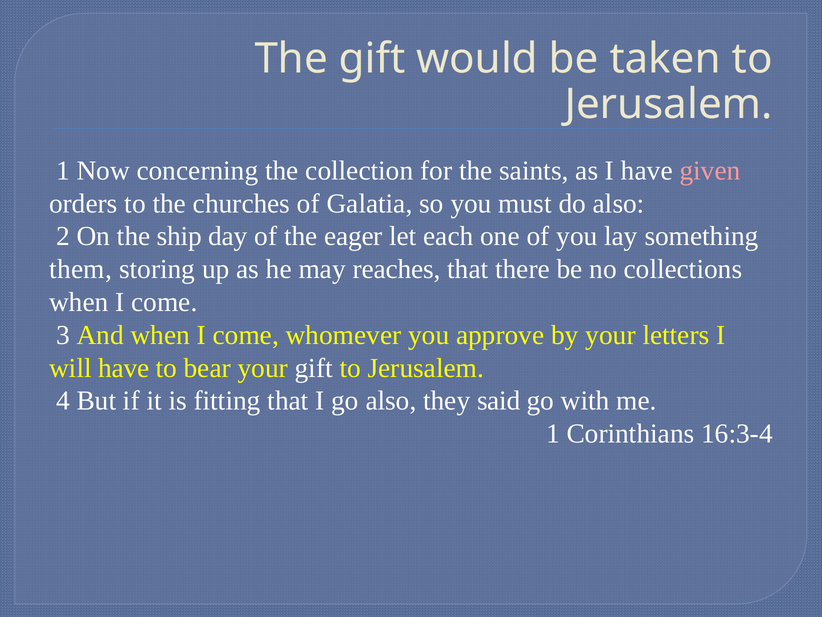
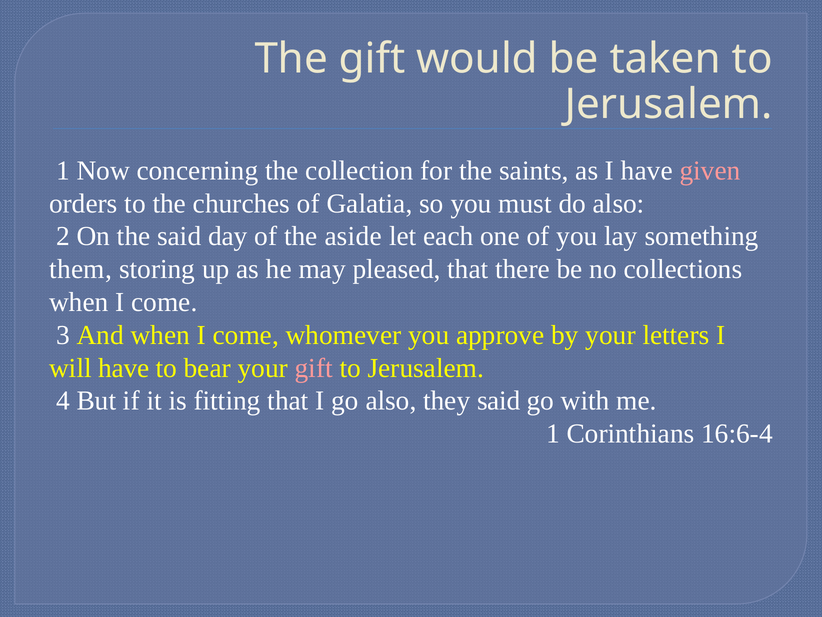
the ship: ship -> said
eager: eager -> aside
reaches: reaches -> pleased
gift at (314, 368) colour: white -> pink
16:3-4: 16:3-4 -> 16:6-4
